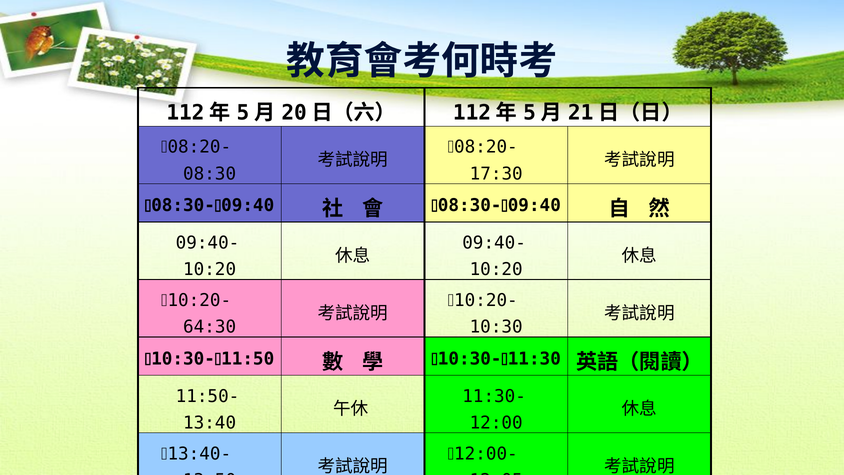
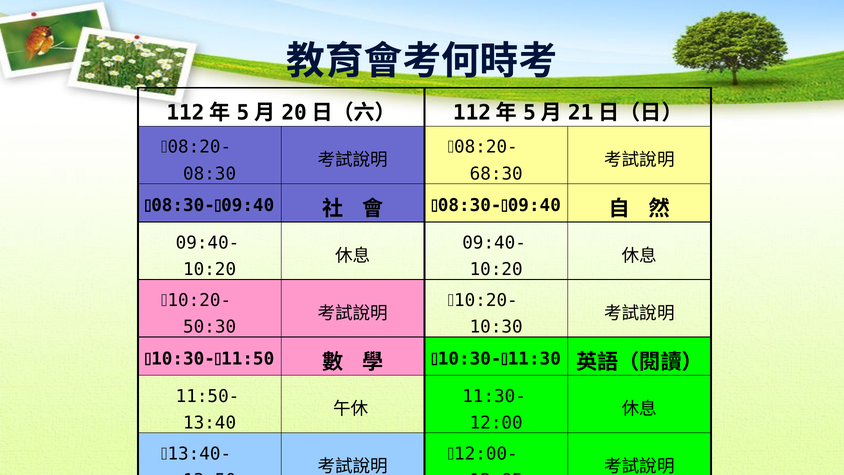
17:30: 17:30 -> 68:30
64:30: 64:30 -> 50:30
